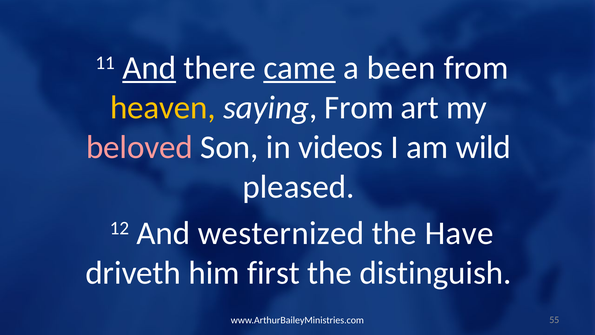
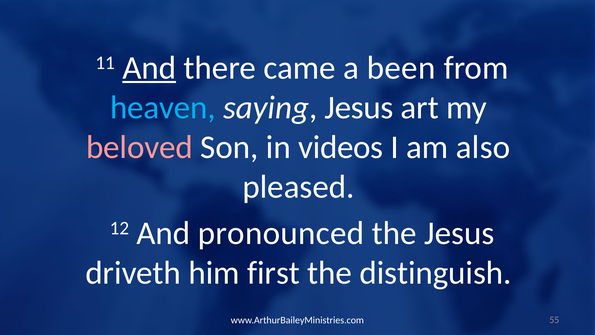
came underline: present -> none
heaven colour: yellow -> light blue
saying From: From -> Jesus
wild: wild -> also
westernized: westernized -> pronounced
the Have: Have -> Jesus
